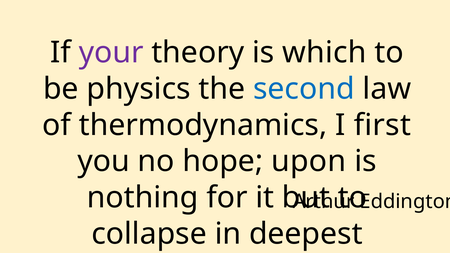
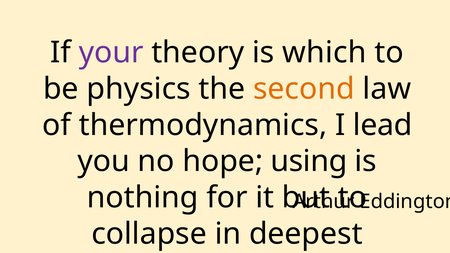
second colour: blue -> orange
first: first -> lead
upon: upon -> using
